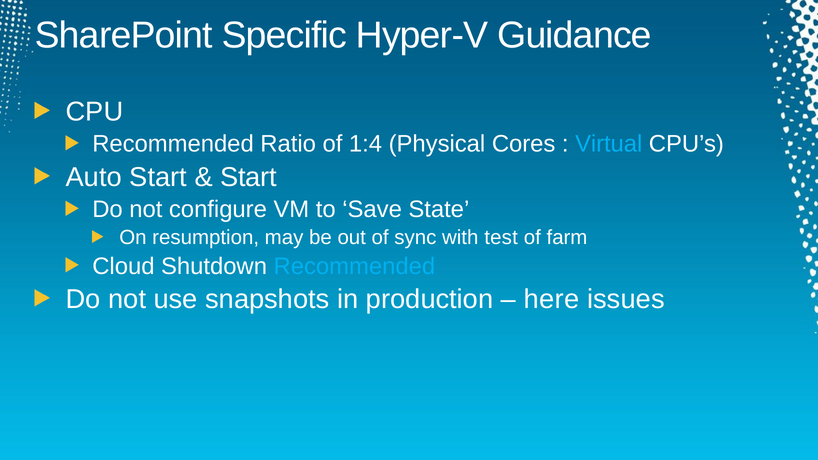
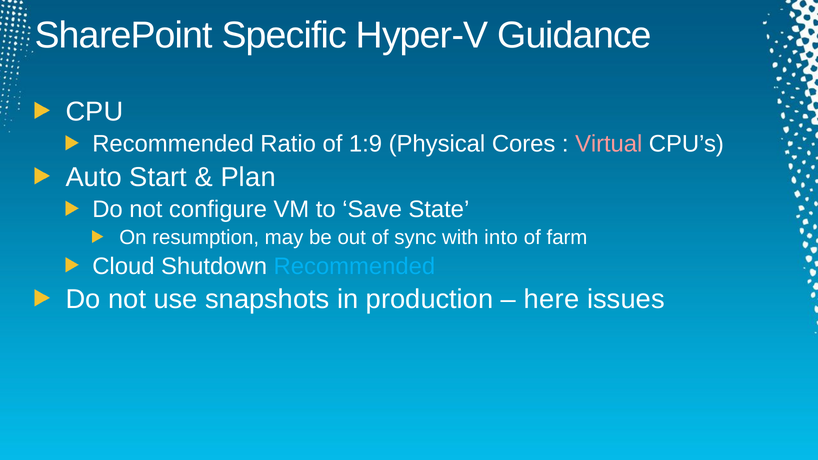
1:4: 1:4 -> 1:9
Virtual colour: light blue -> pink
Start at (249, 177): Start -> Plan
test: test -> into
